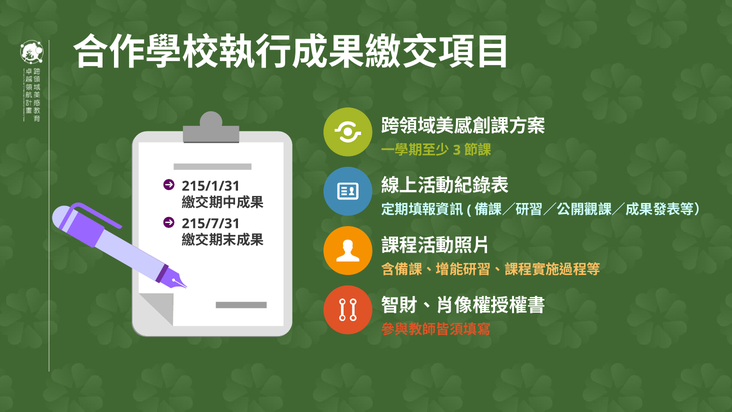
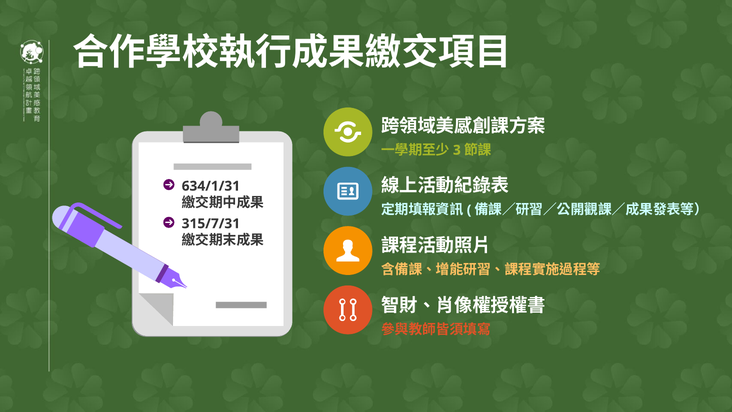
215/1/31: 215/1/31 -> 634/1/31
215/7/31: 215/7/31 -> 315/7/31
